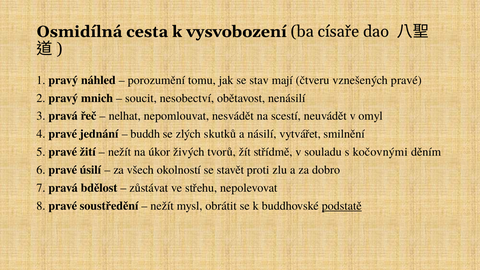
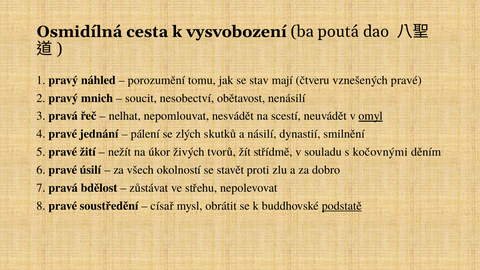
císaře: císaře -> poutá
omyl underline: none -> present
buddh: buddh -> pálení
vytvářet: vytvářet -> dynastií
nežít at (162, 206): nežít -> císař
